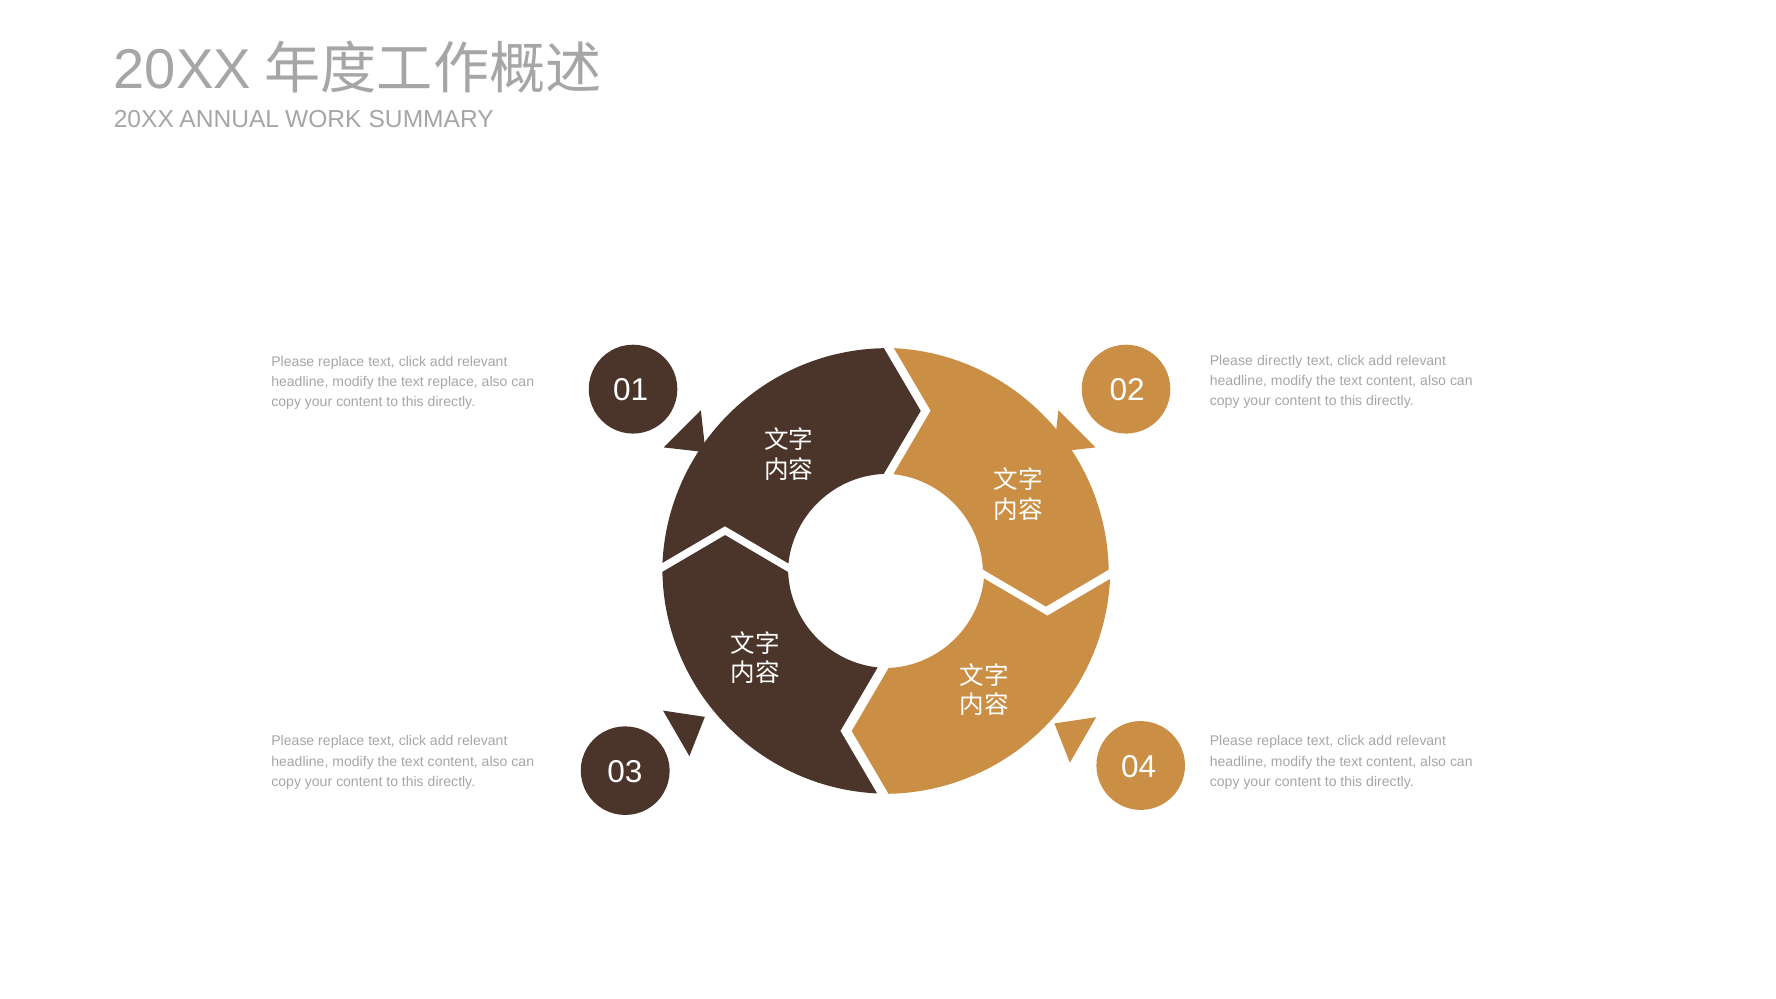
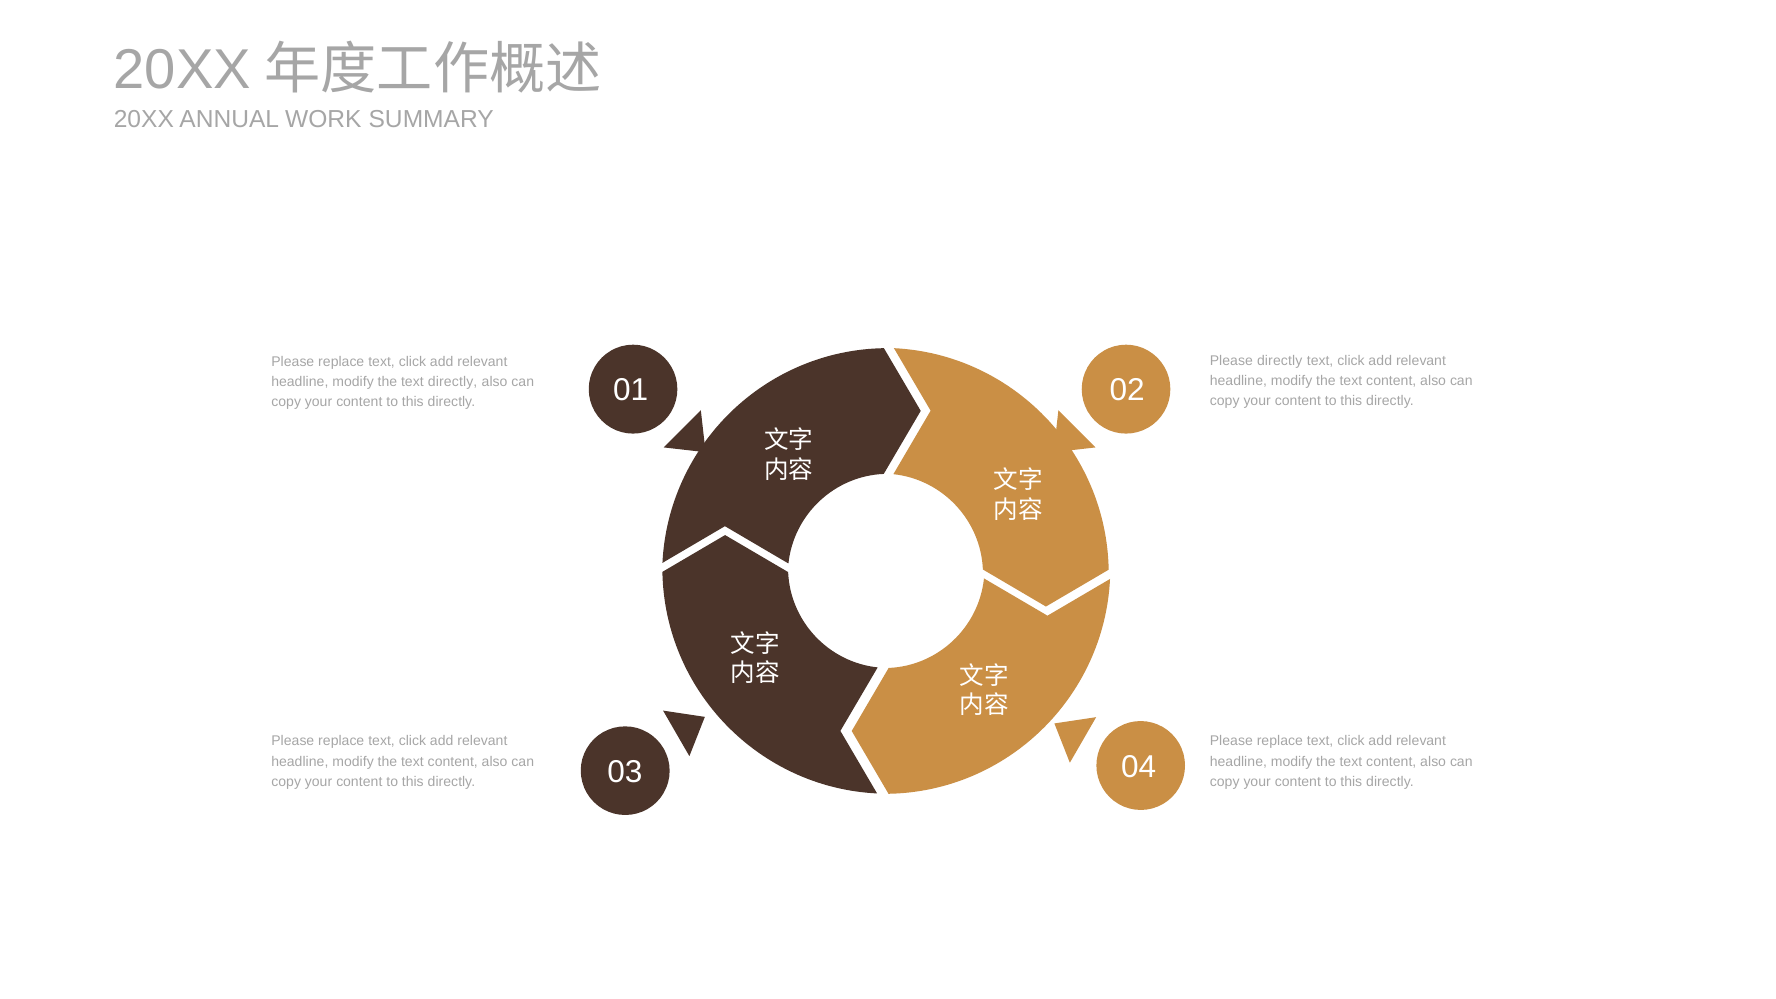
text replace: replace -> directly
